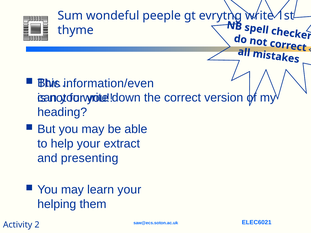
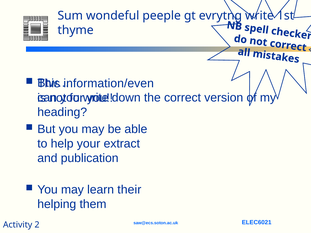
presenting: presenting -> publication
learn your: your -> their
